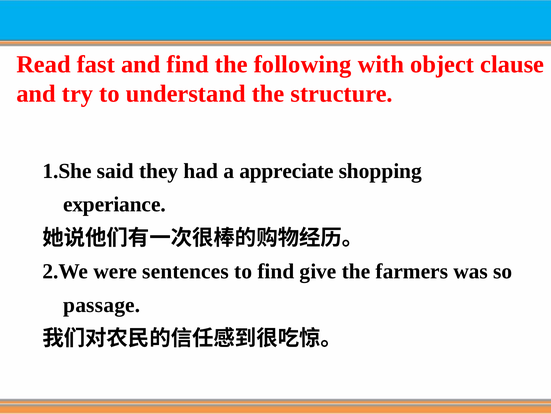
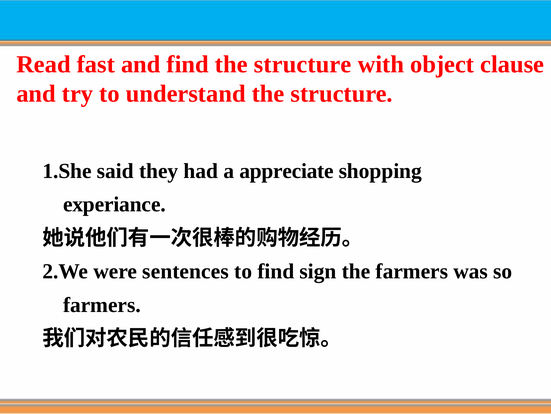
find the following: following -> structure
give: give -> sign
passage at (102, 304): passage -> farmers
